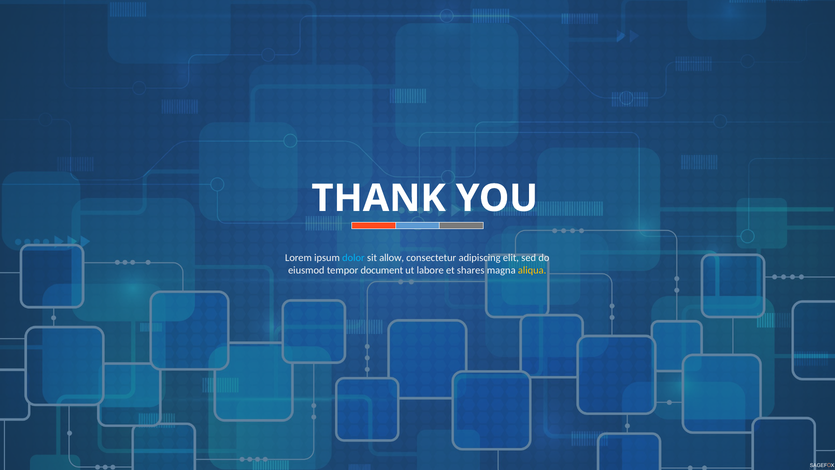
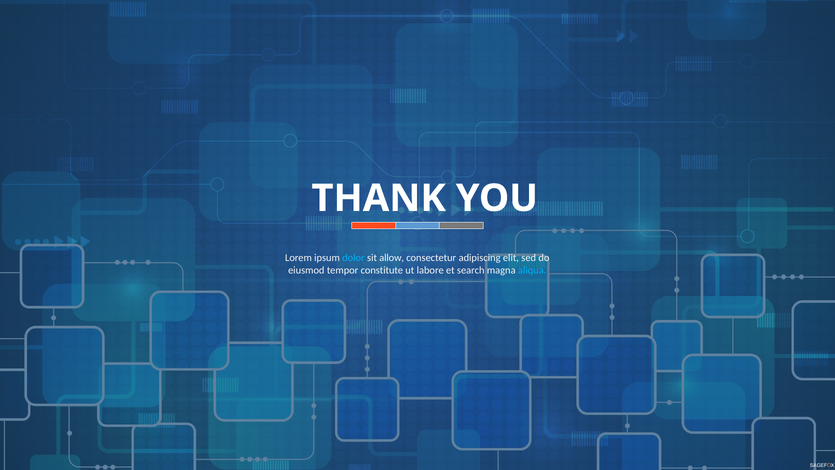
document: document -> constitute
shares: shares -> search
aliqua colour: yellow -> light blue
